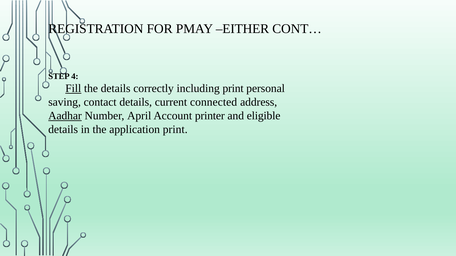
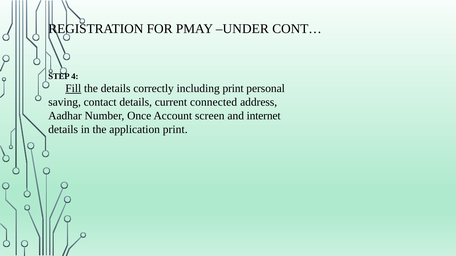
EITHER: EITHER -> UNDER
Aadhar underline: present -> none
April: April -> Once
printer: printer -> screen
eligible: eligible -> internet
